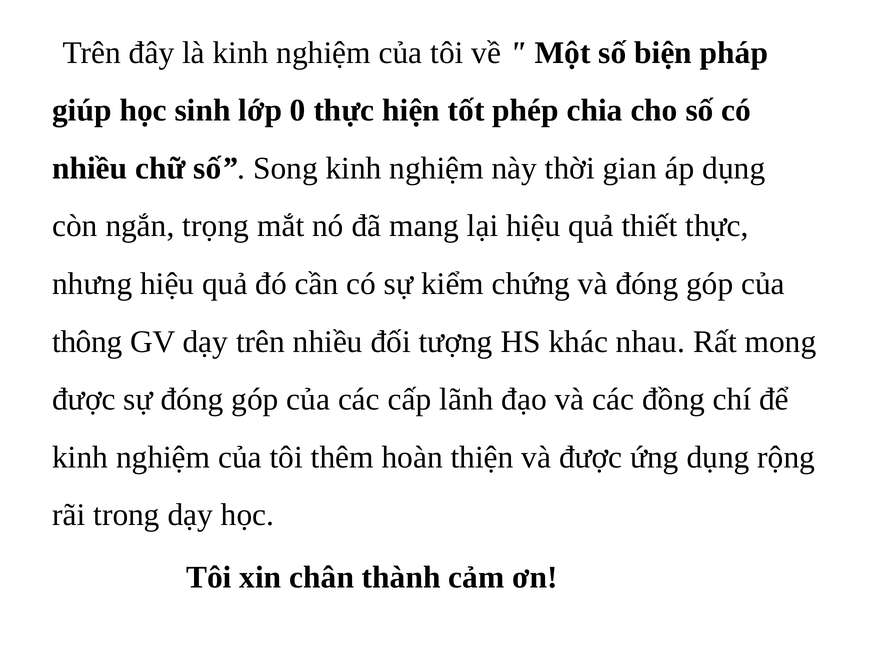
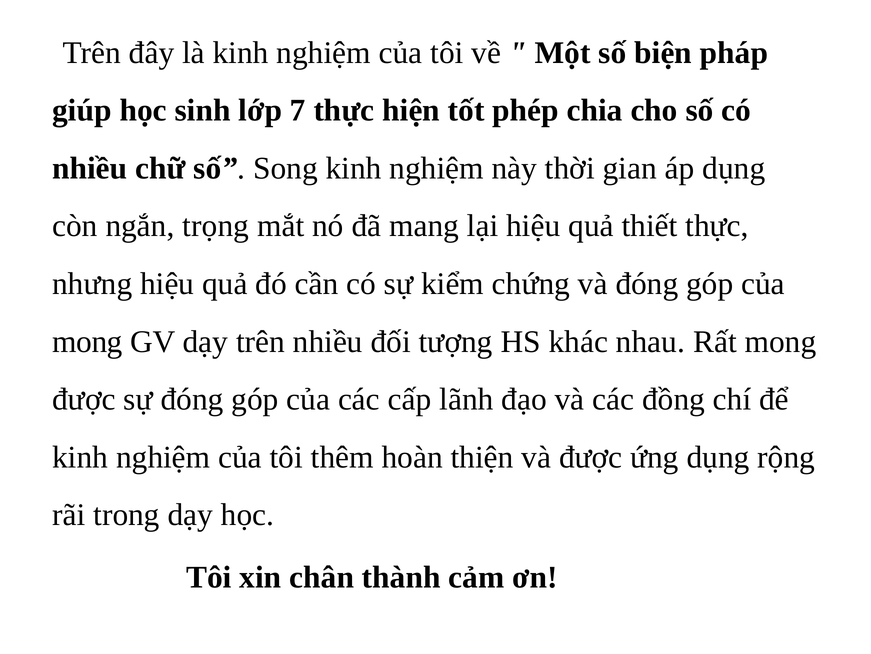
0: 0 -> 7
thông at (87, 341): thông -> mong
